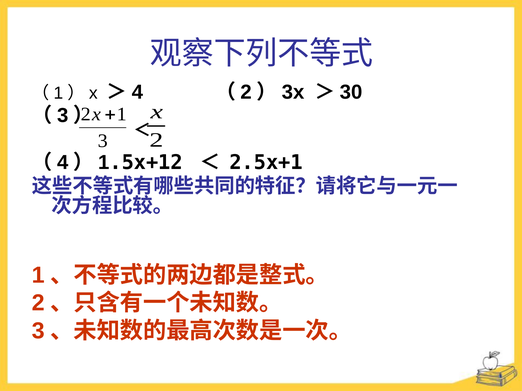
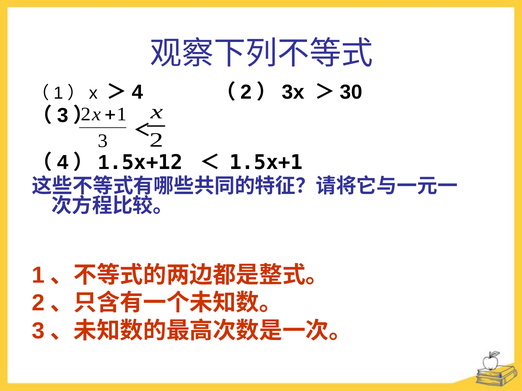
2.5x+1: 2.5x+1 -> 1.5x+1
